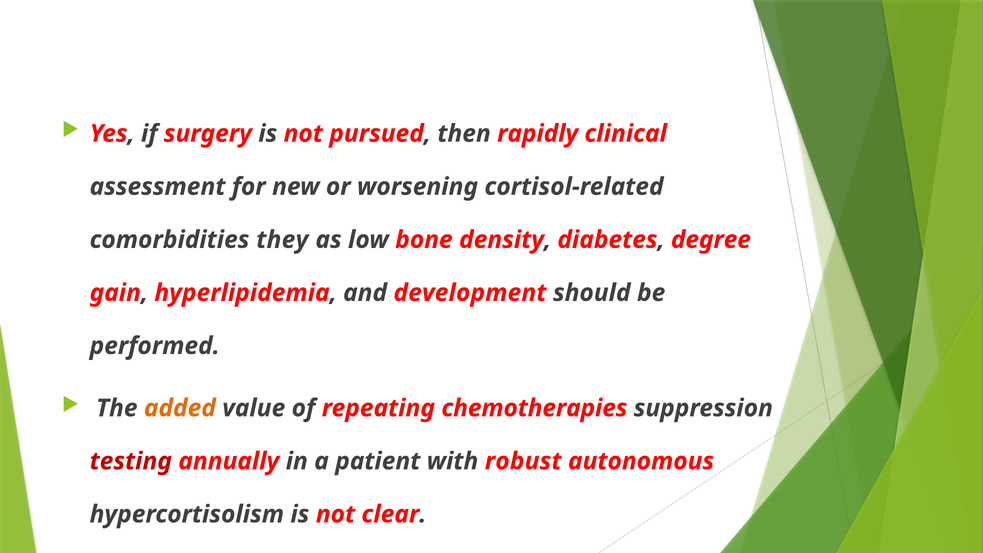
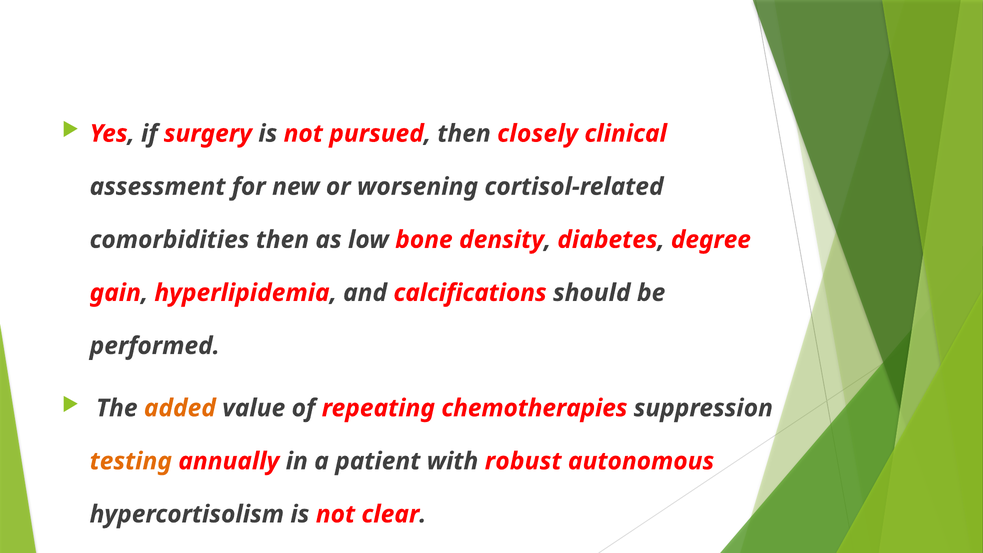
rapidly: rapidly -> closely
comorbidities they: they -> then
development: development -> calcifications
testing colour: red -> orange
